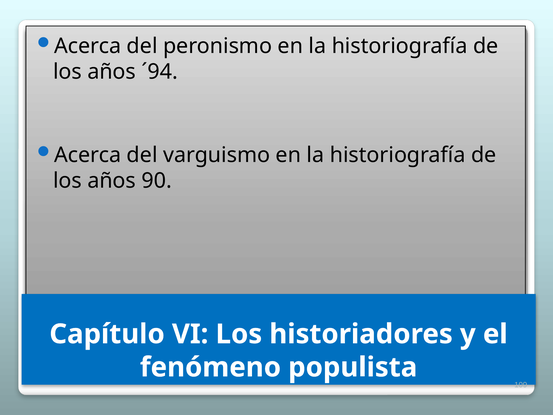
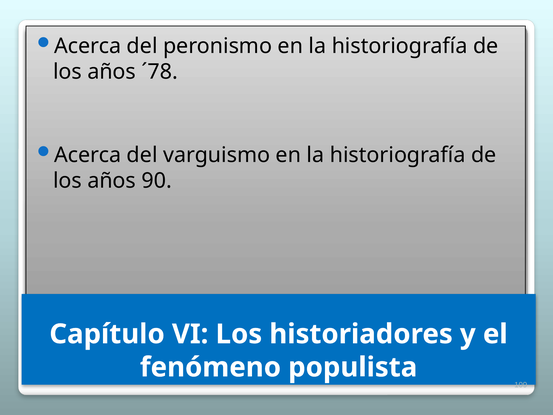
´94: ´94 -> ´78
